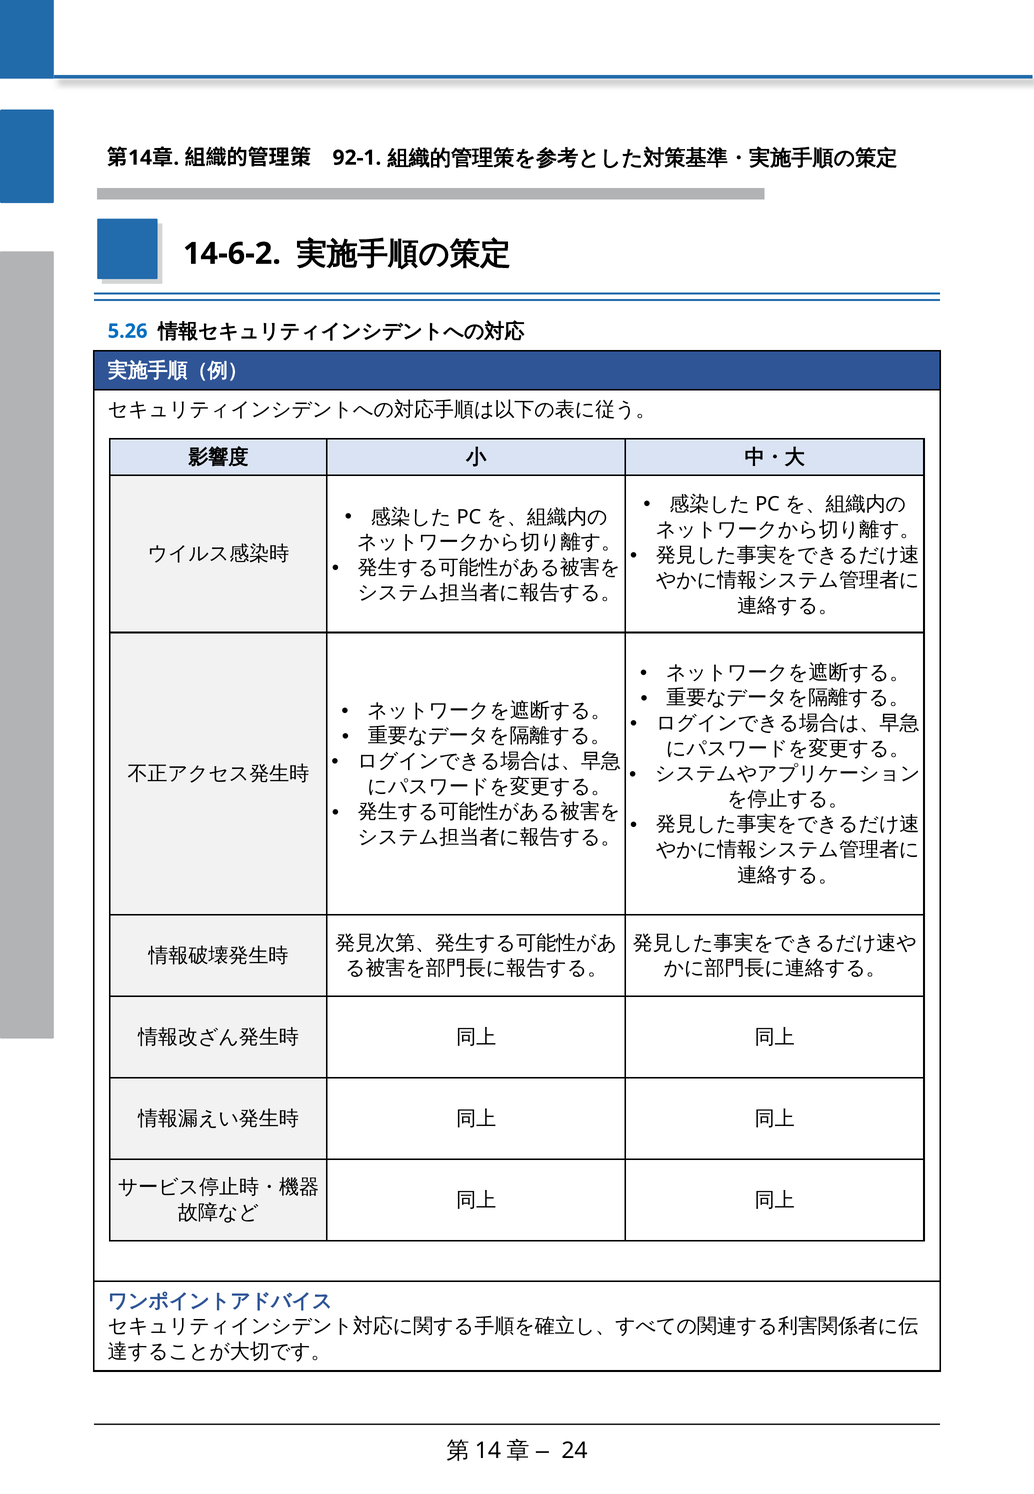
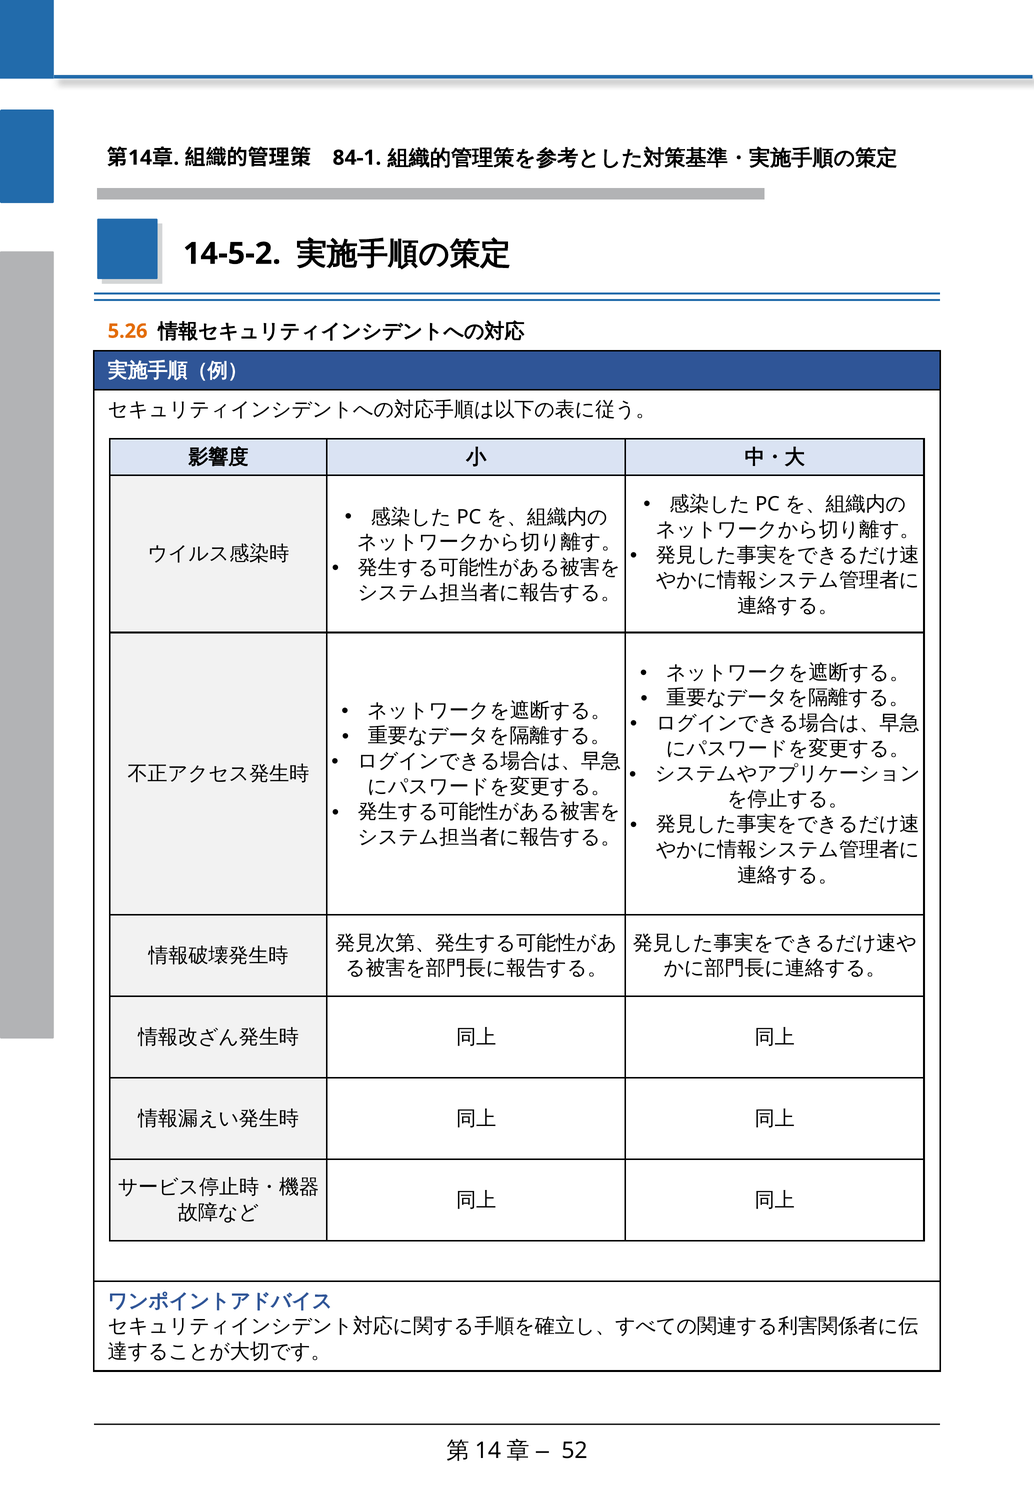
92-1: 92-1 -> 84-1
14-6-2: 14-6-2 -> 14-5-2
5.26 colour: blue -> orange
24: 24 -> 52
